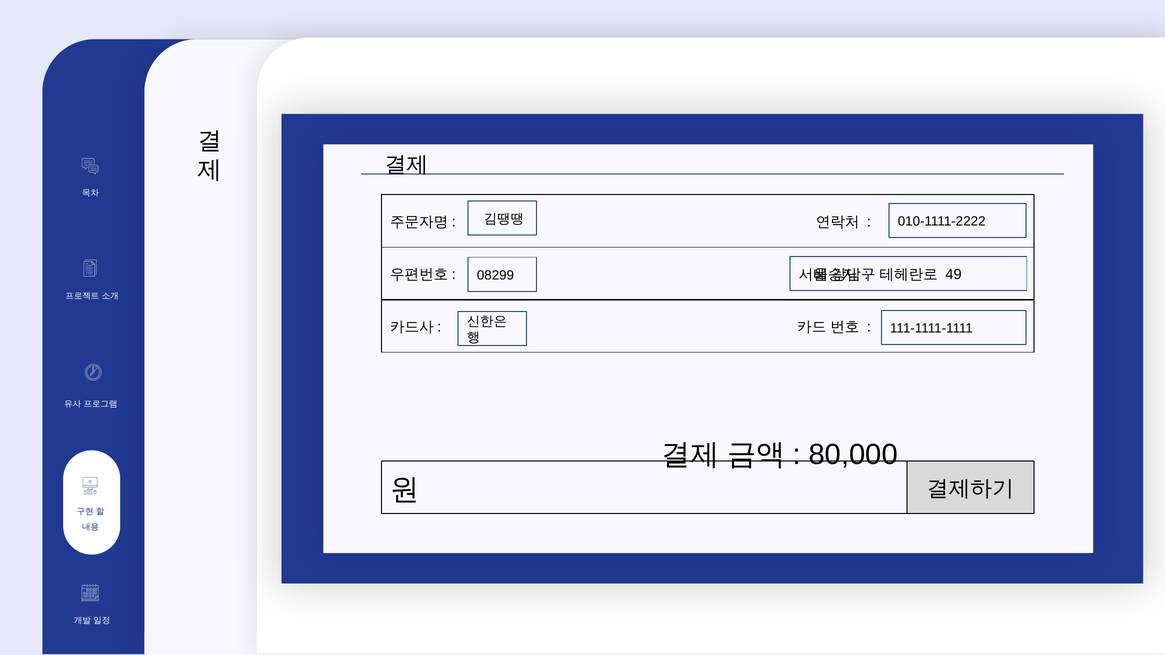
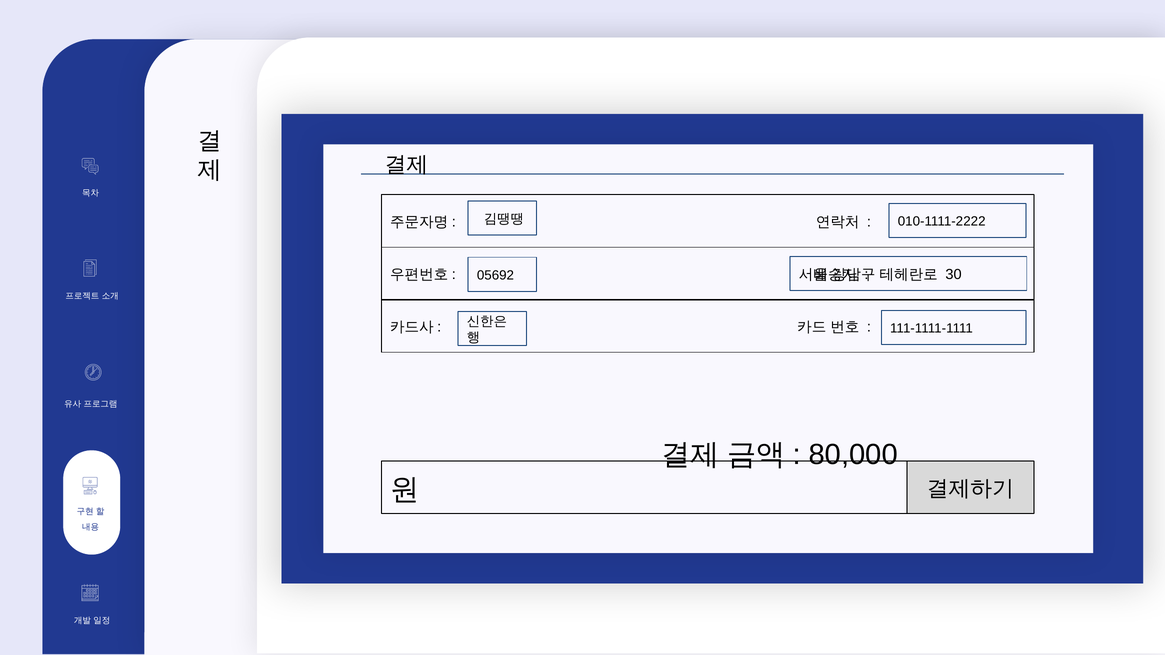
49: 49 -> 30
08299: 08299 -> 05692
